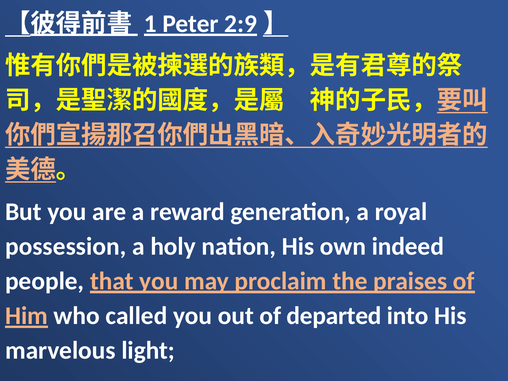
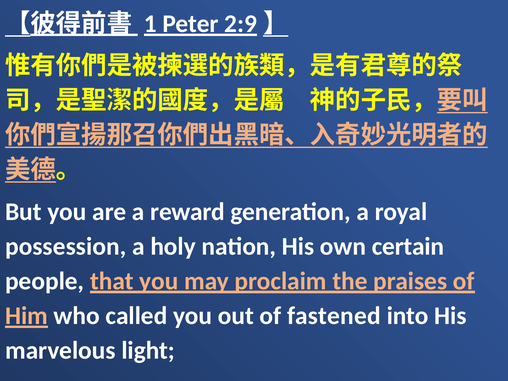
indeed: indeed -> certain
departed: departed -> fastened
